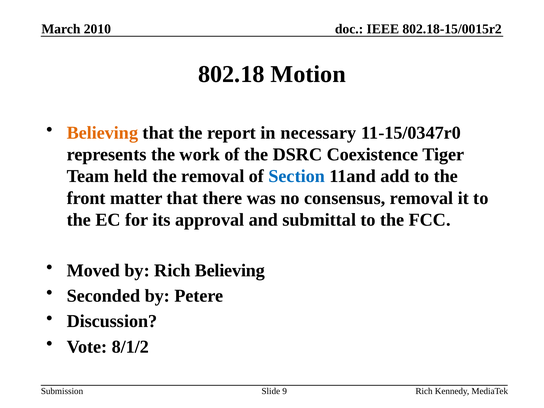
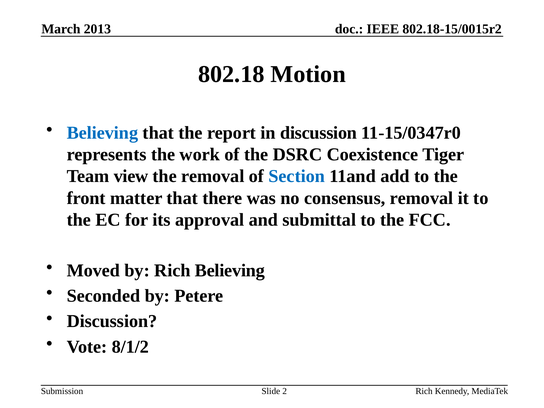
2010: 2010 -> 2013
Believing at (102, 133) colour: orange -> blue
in necessary: necessary -> discussion
held: held -> view
9: 9 -> 2
